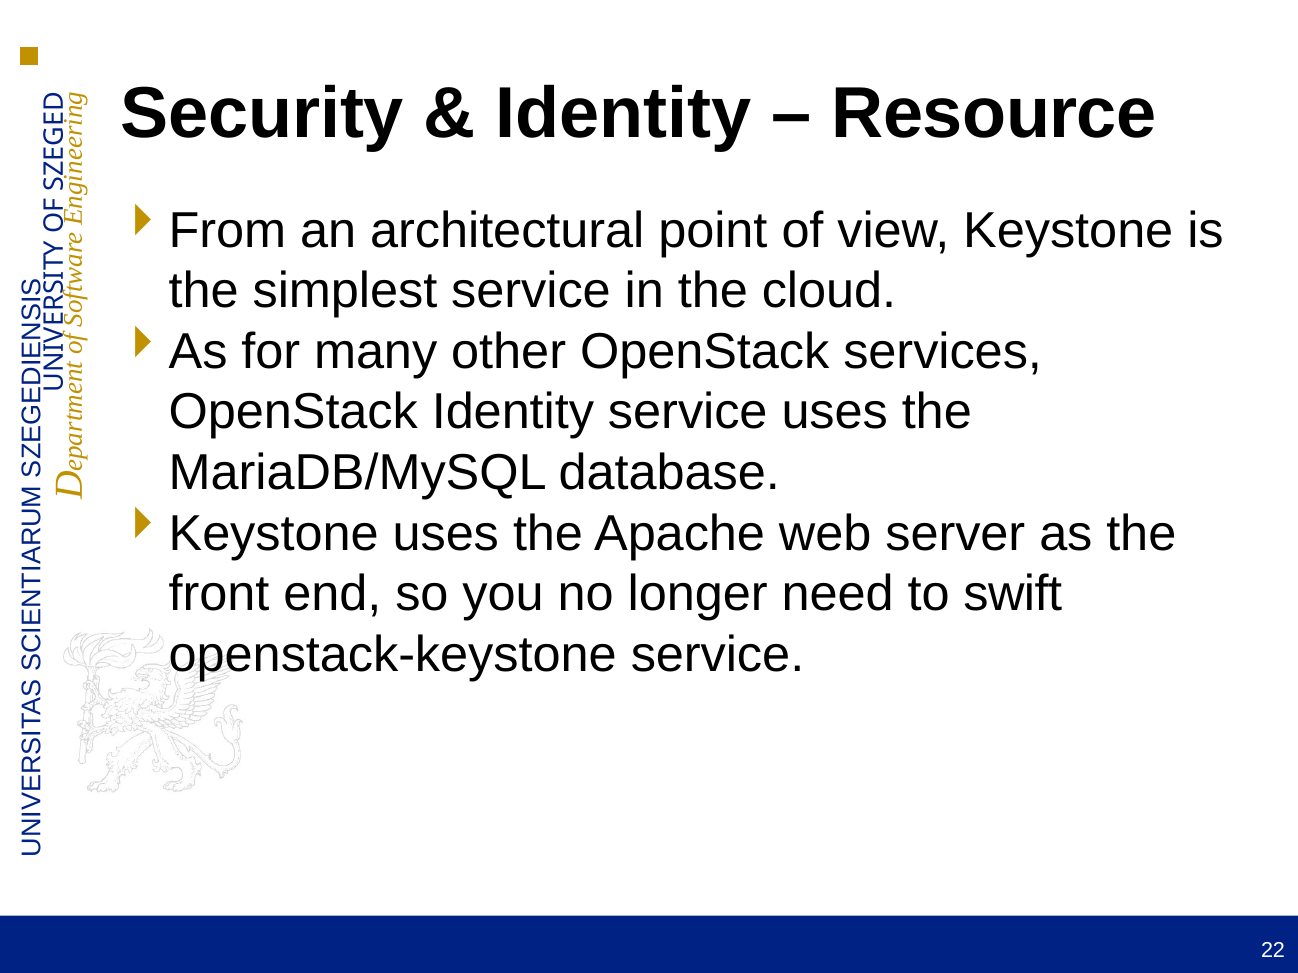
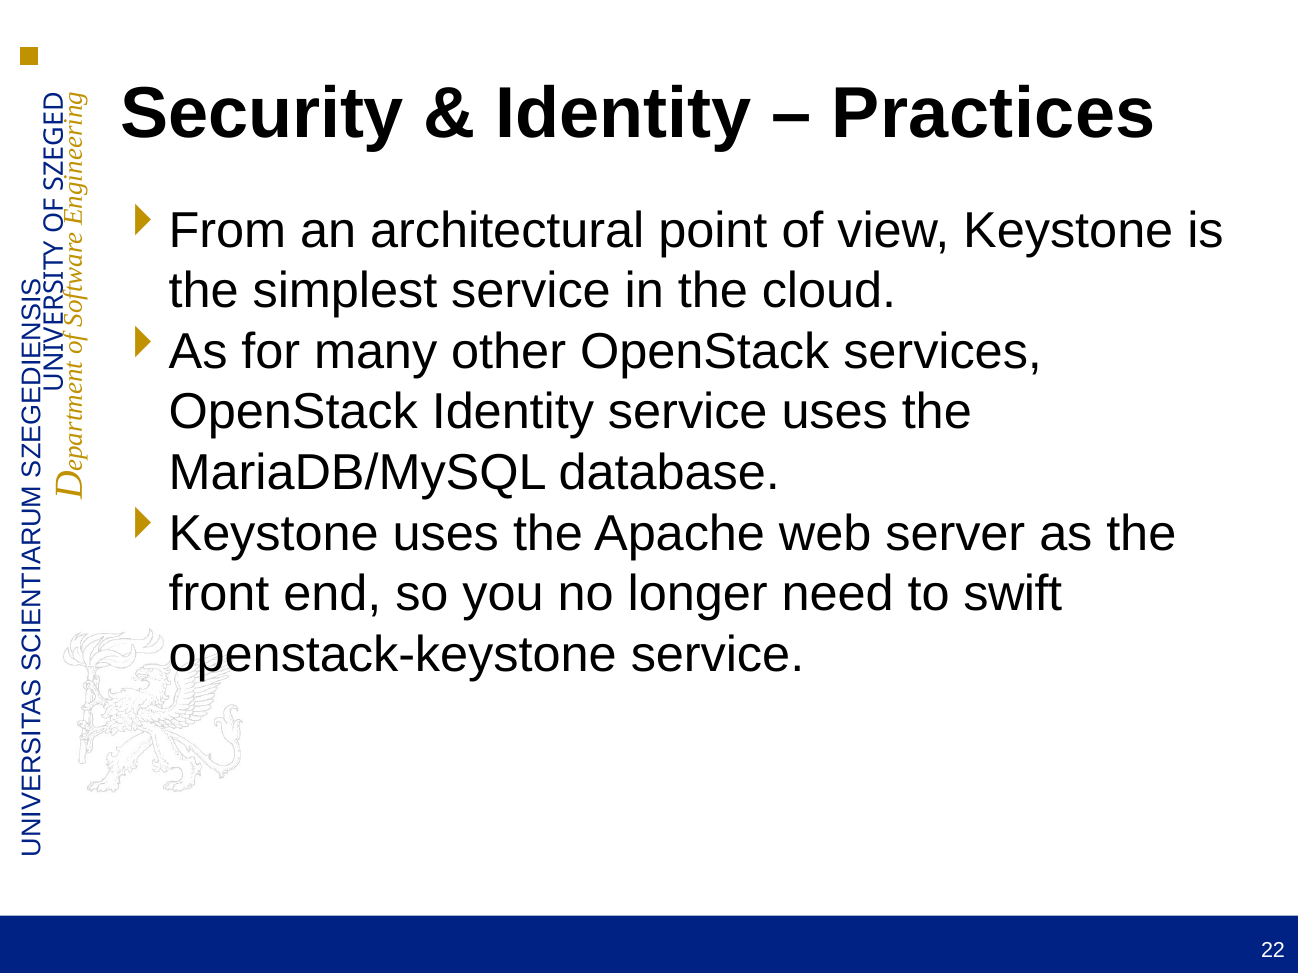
Resource: Resource -> Practices
